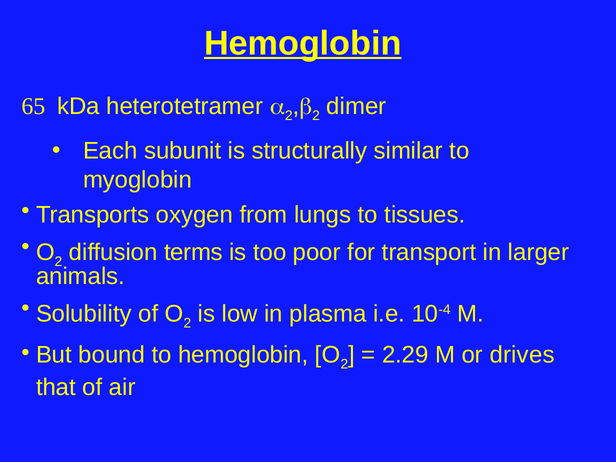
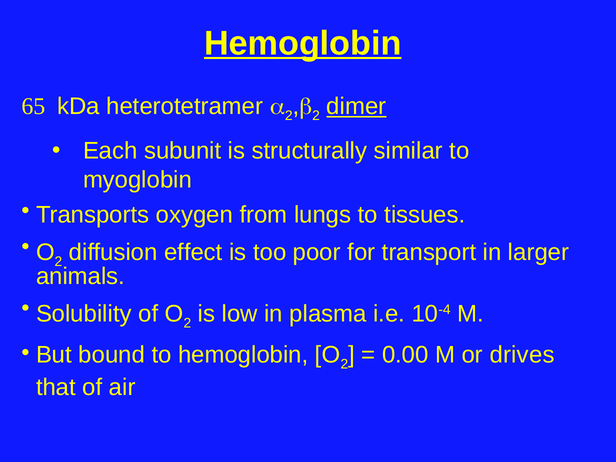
dimer underline: none -> present
terms: terms -> effect
2.29: 2.29 -> 0.00
